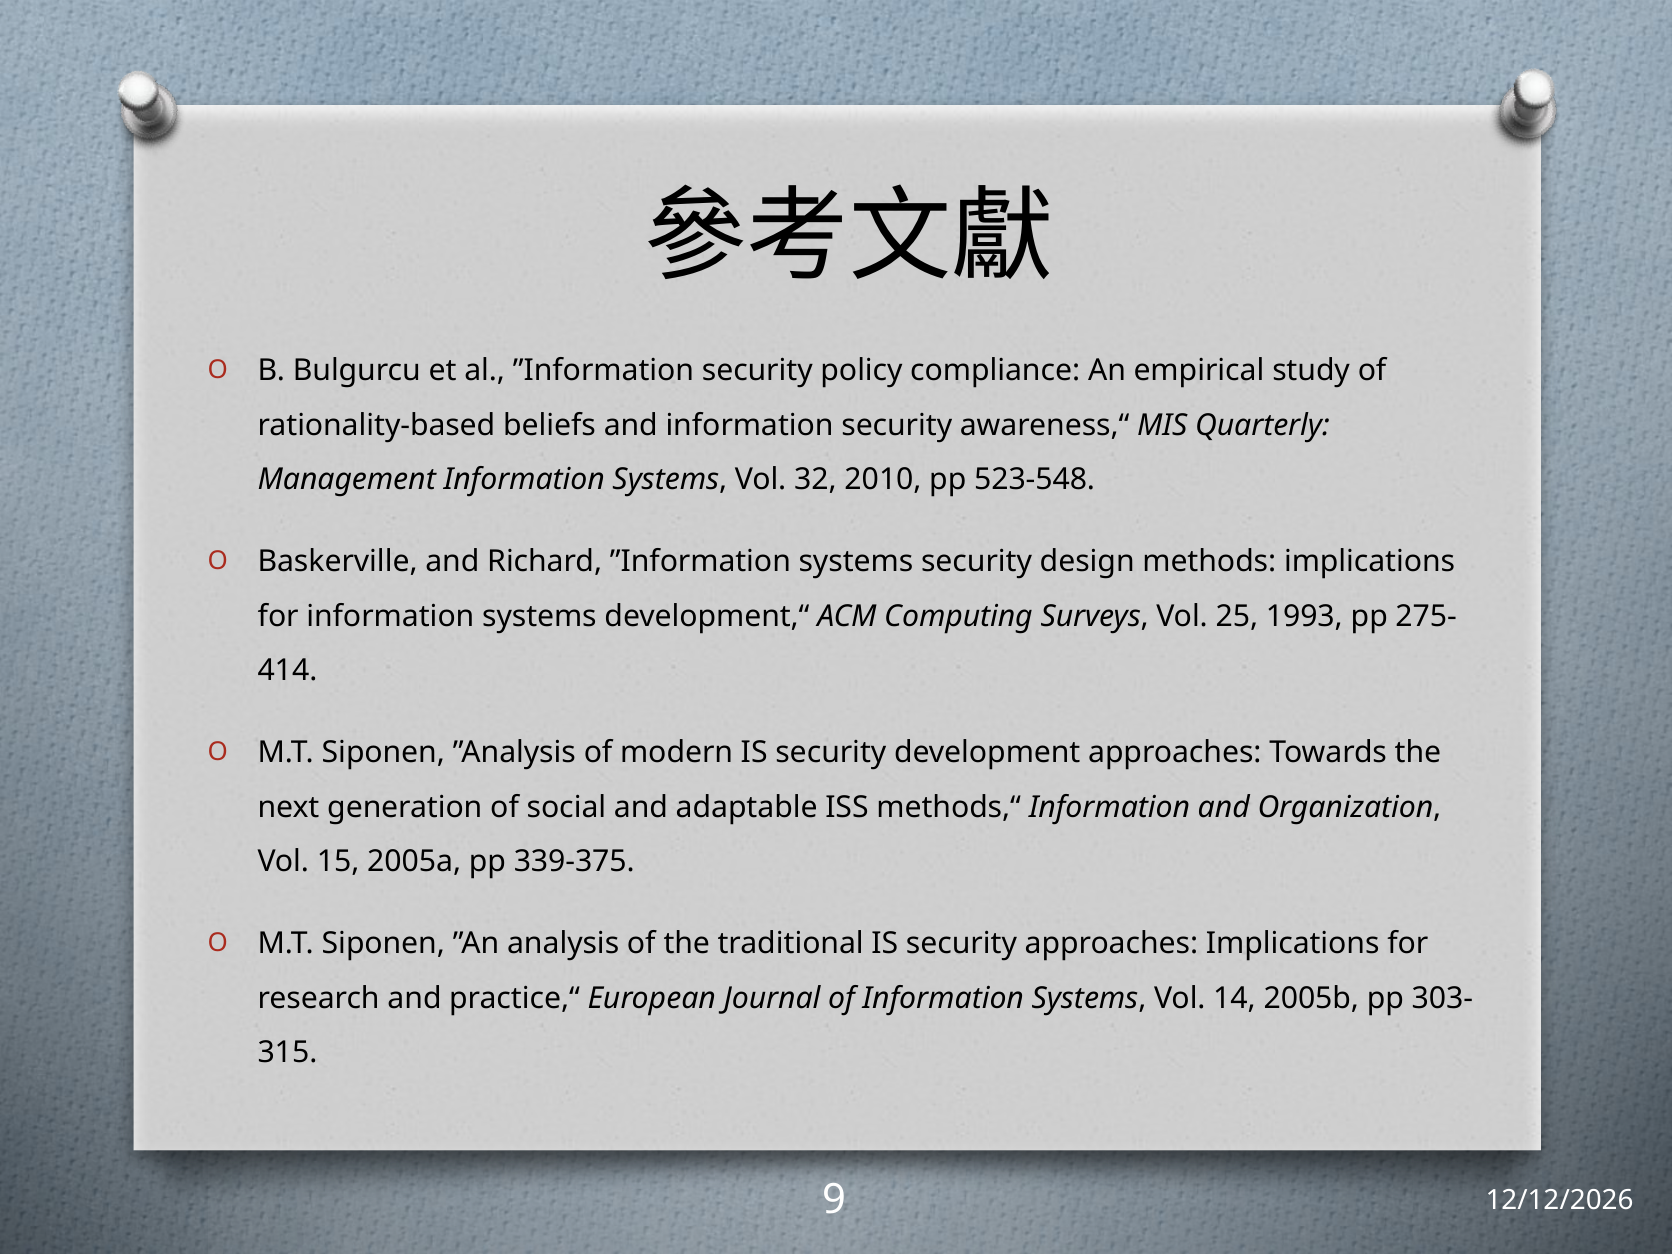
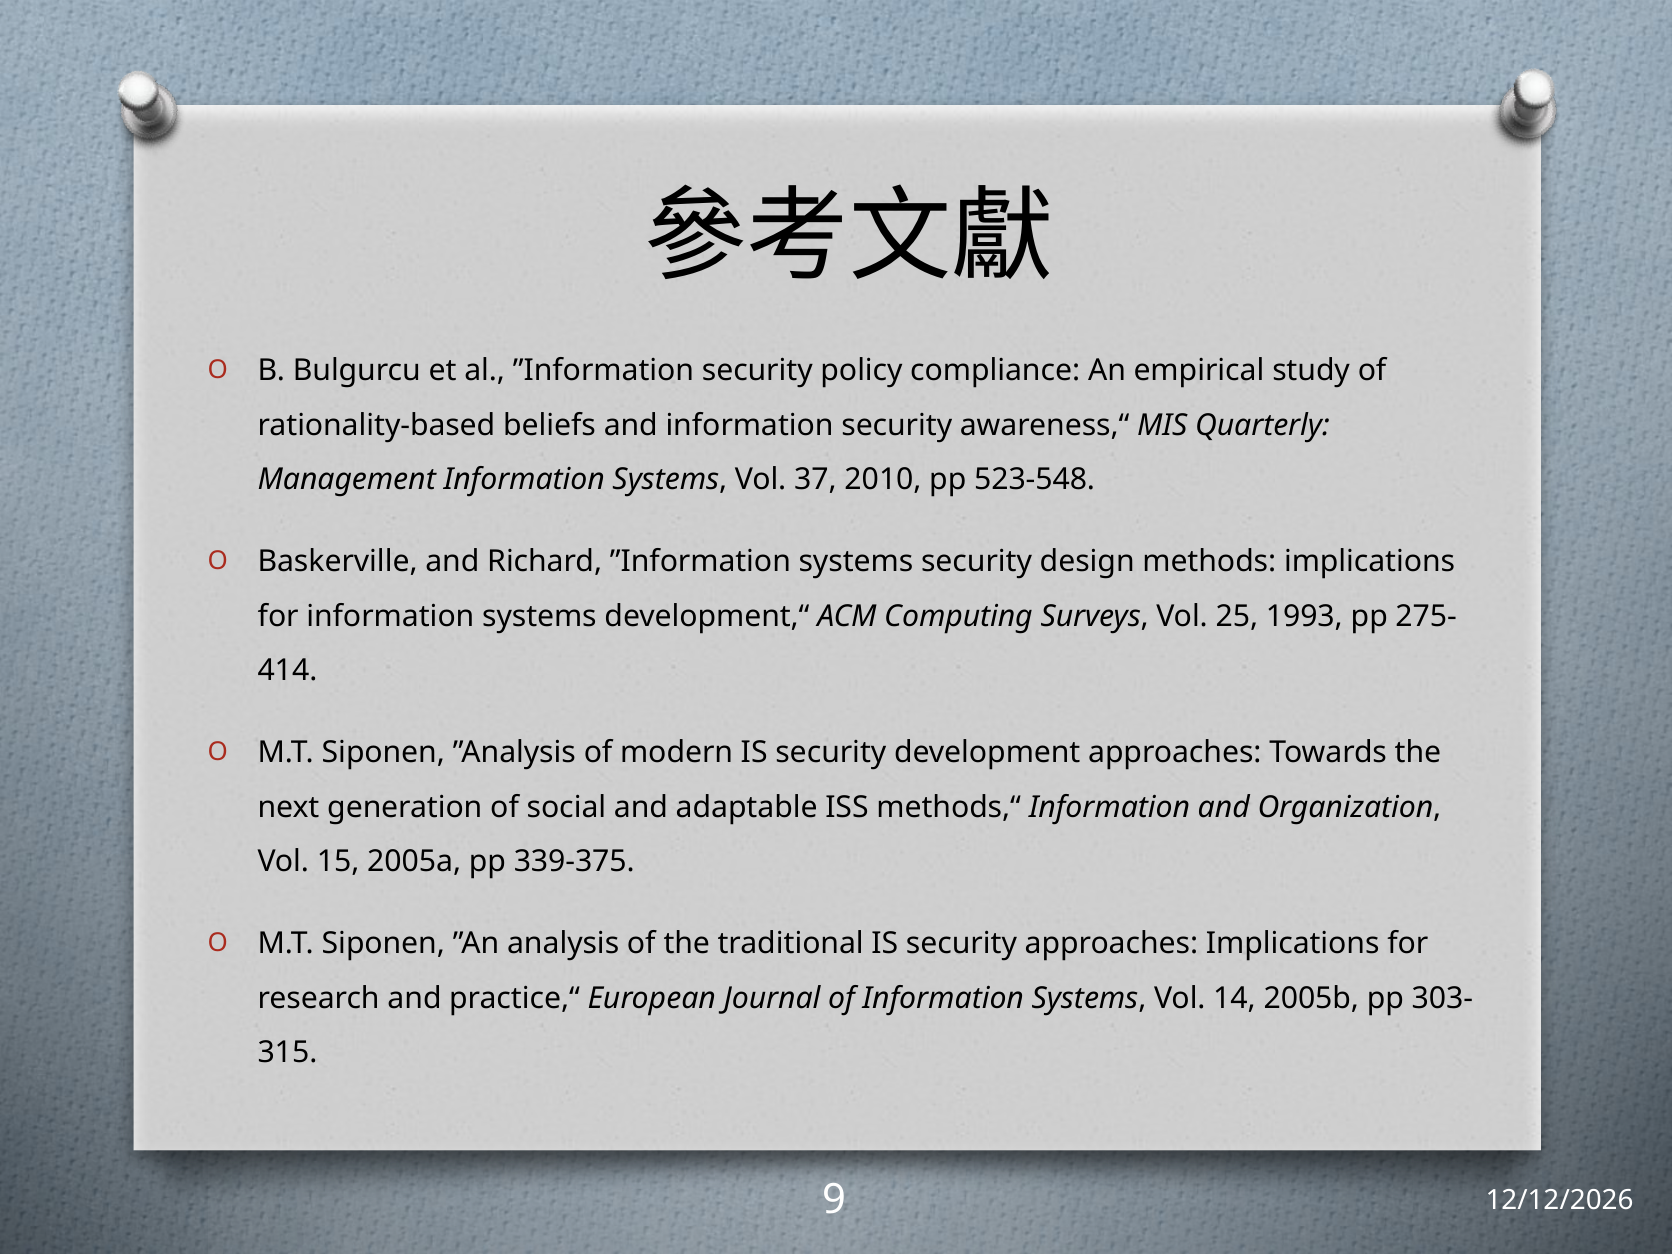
32: 32 -> 37
